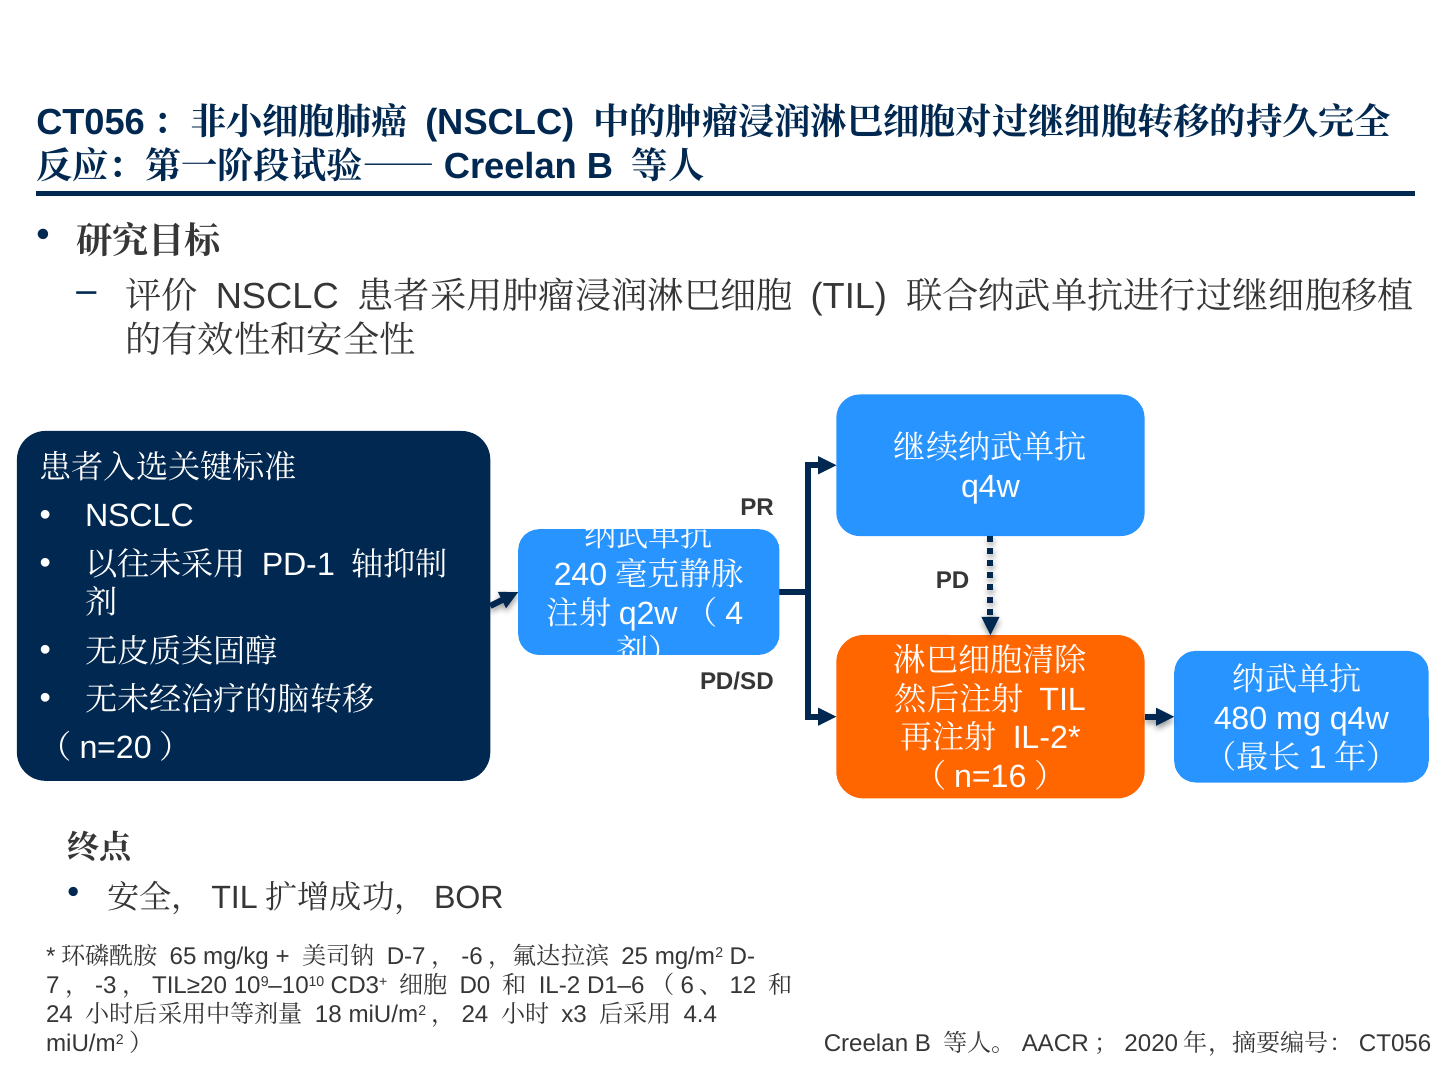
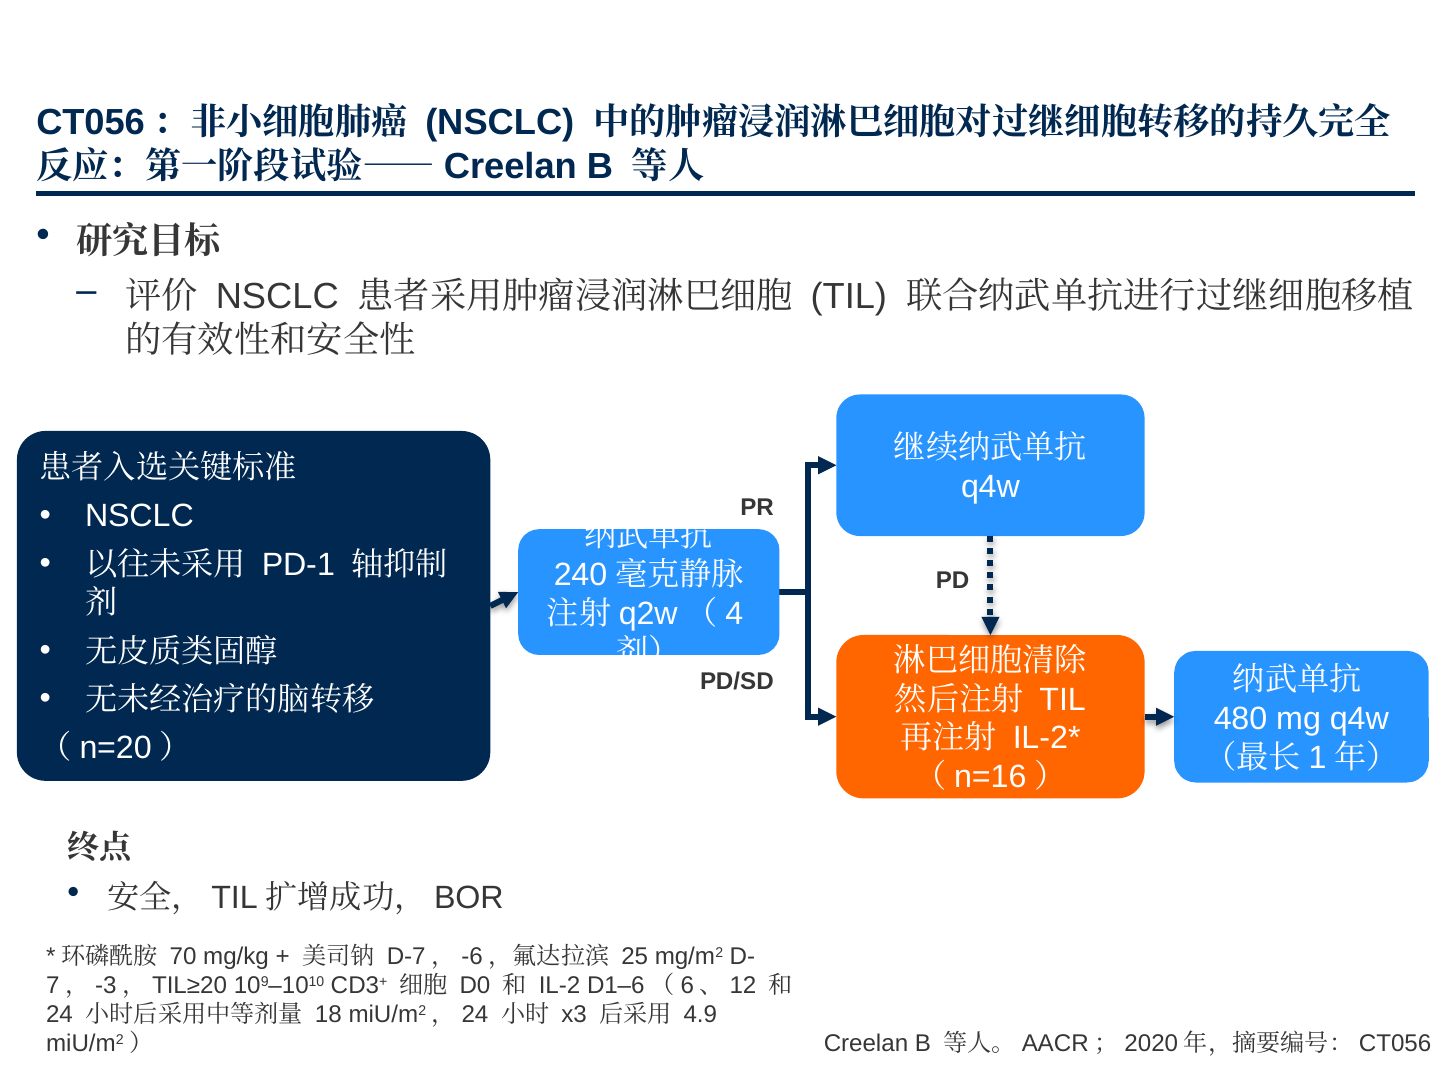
65: 65 -> 70
4.4: 4.4 -> 4.9
